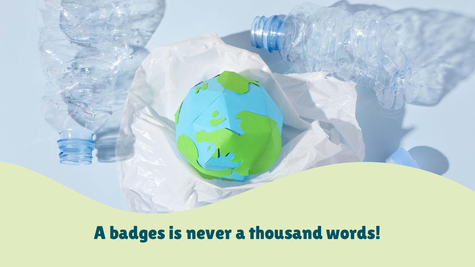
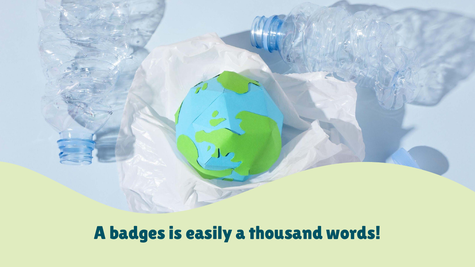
never: never -> easily
